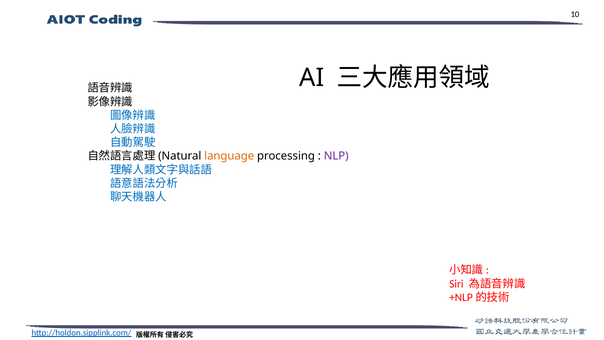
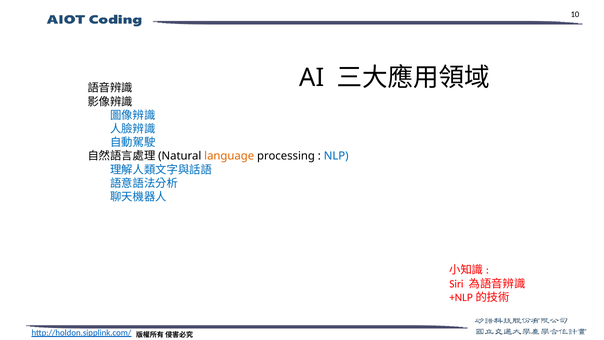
NLP colour: purple -> blue
